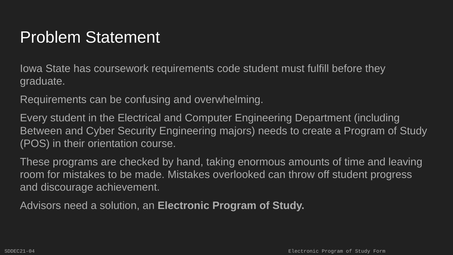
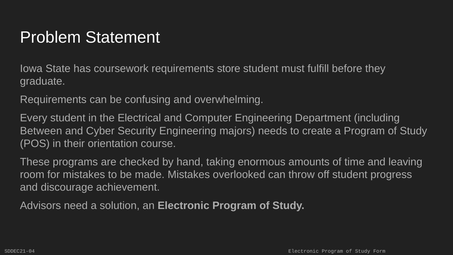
code: code -> store
